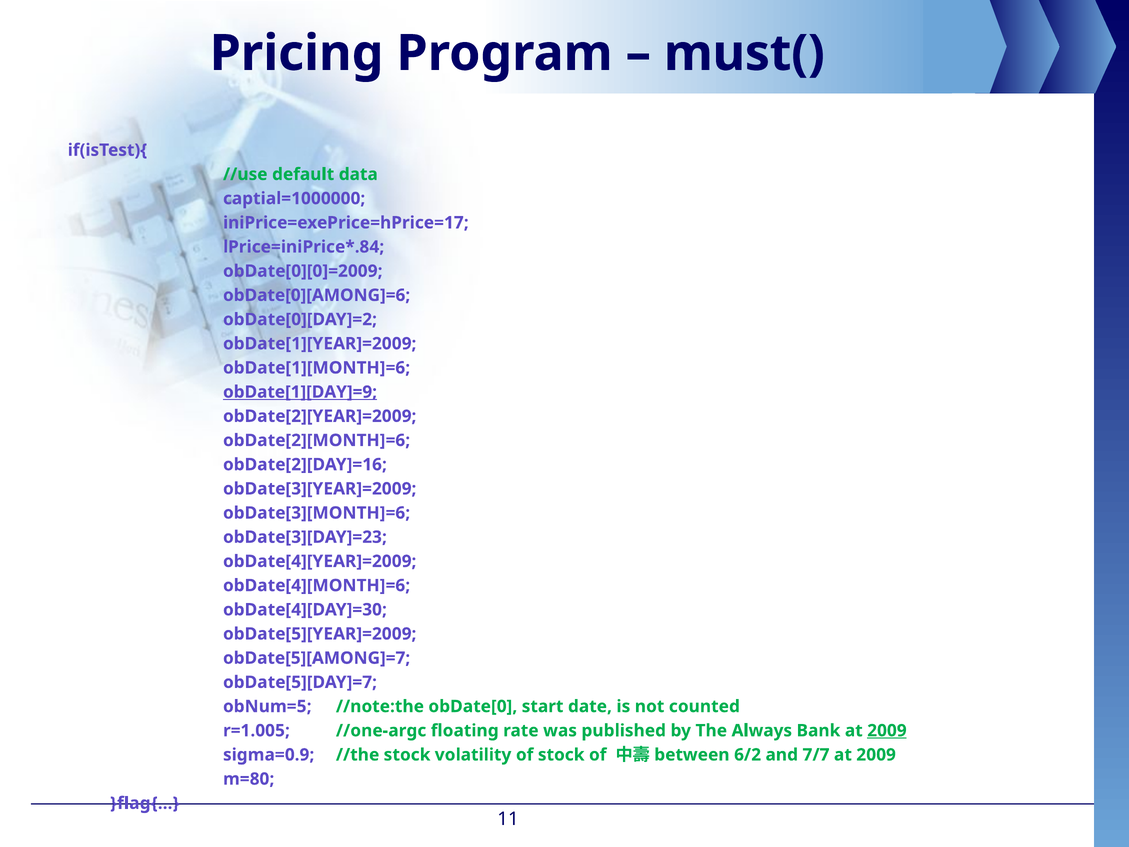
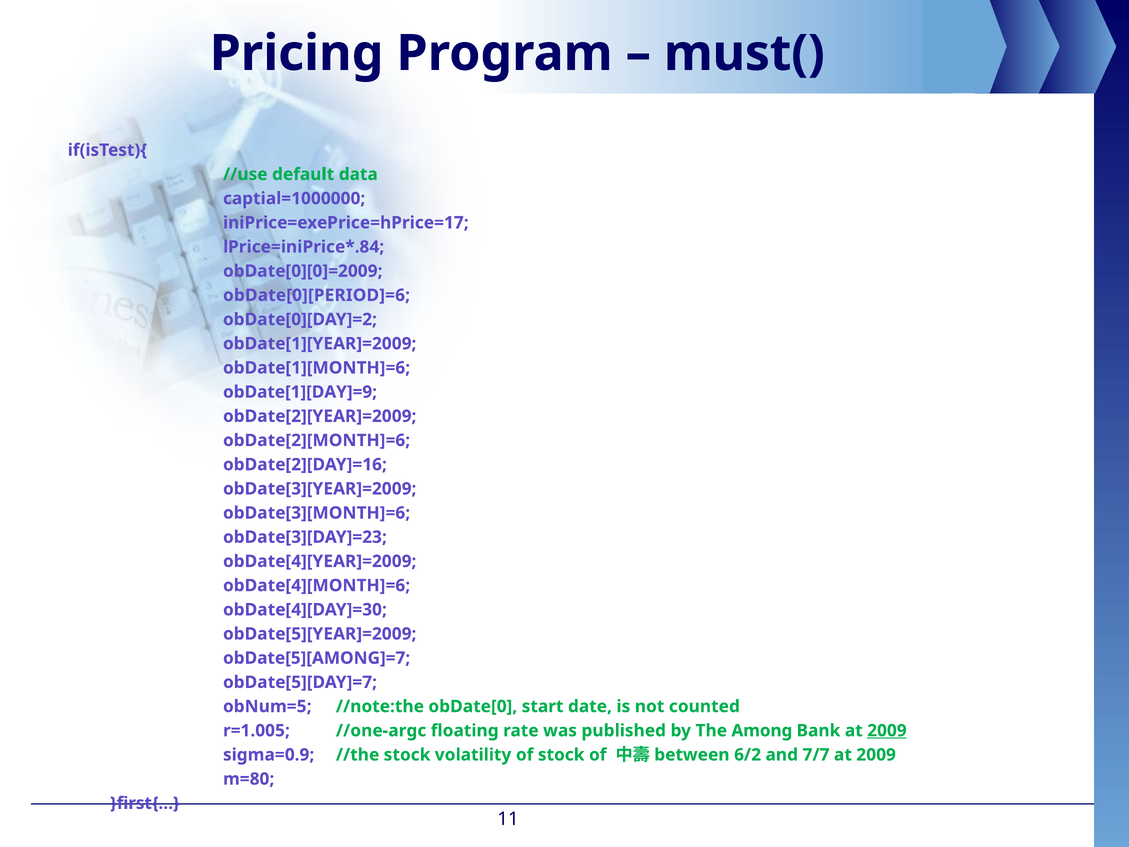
obDate[0][AMONG]=6: obDate[0][AMONG]=6 -> obDate[0][PERIOD]=6
obDate[1][DAY]=9 underline: present -> none
Always: Always -> Among
}flag{…: }flag{… -> }first{…
